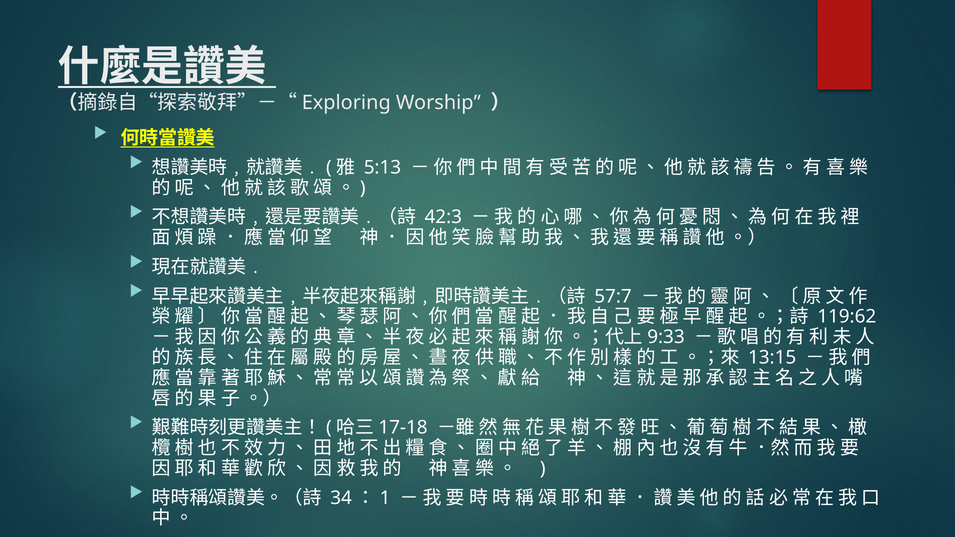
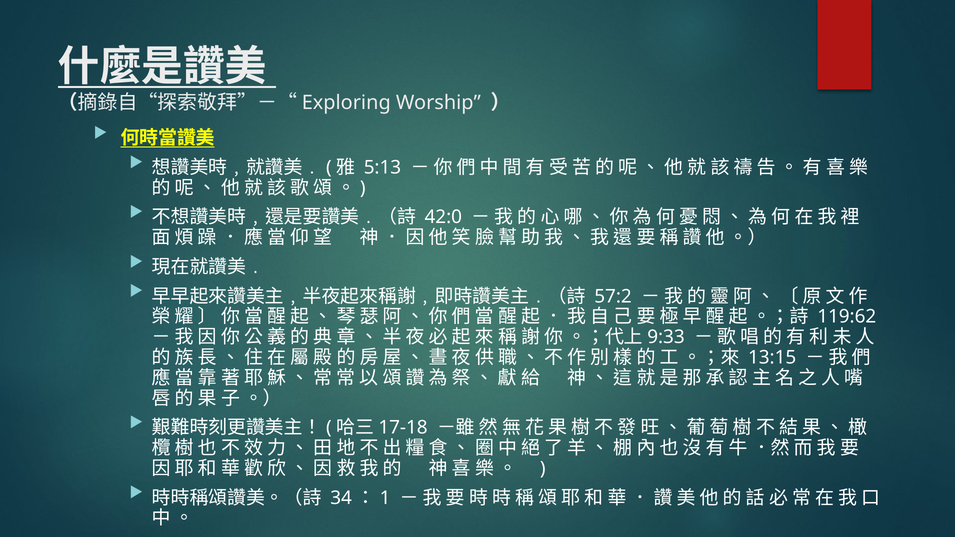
42:3: 42:3 -> 42:0
57:7: 57:7 -> 57:2
